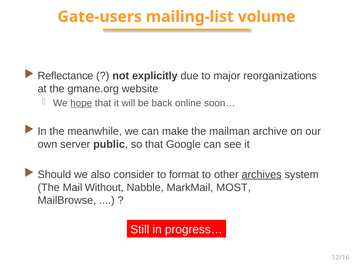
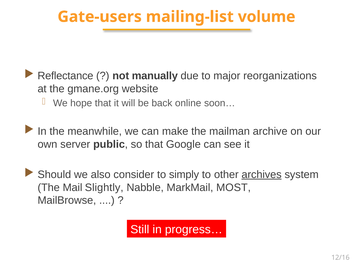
explicitly: explicitly -> manually
hope underline: present -> none
format: format -> simply
Without: Without -> Slightly
